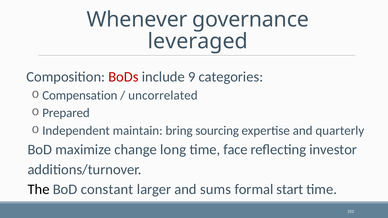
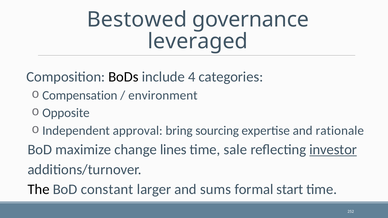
Whenever: Whenever -> Bestowed
BoDs colour: red -> black
9: 9 -> 4
uncorrelated: uncorrelated -> environment
Prepared: Prepared -> Opposite
maintain: maintain -> approval
quarterly: quarterly -> rationale
long: long -> lines
face: face -> sale
investor underline: none -> present
